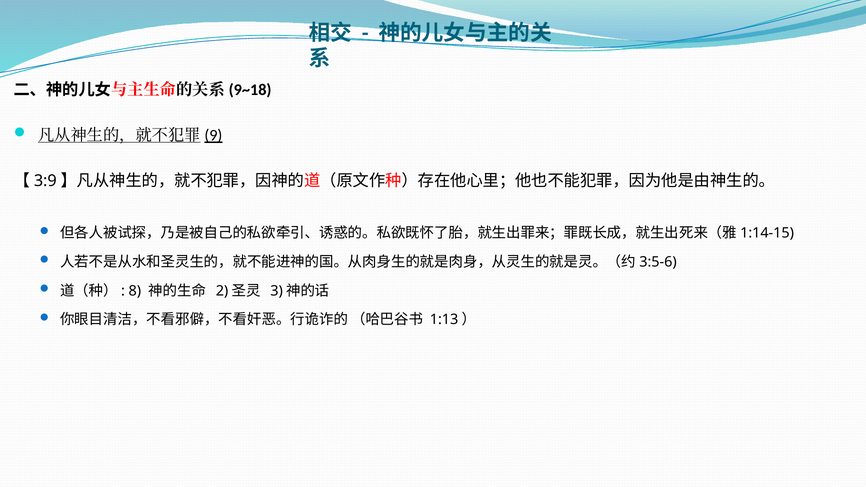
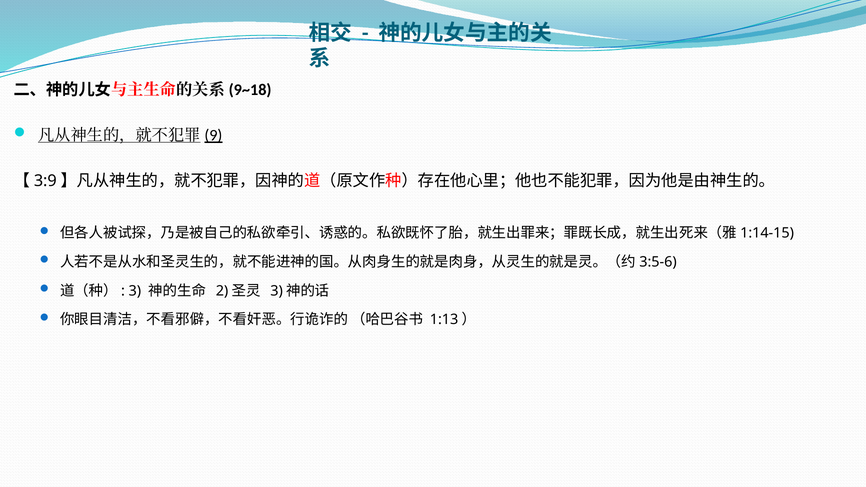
8: 8 -> 3
